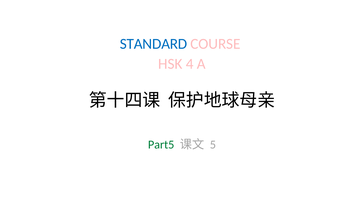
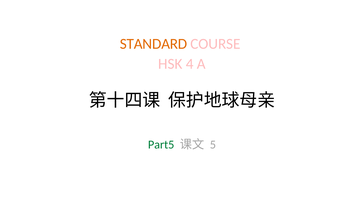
STANDARD colour: blue -> orange
